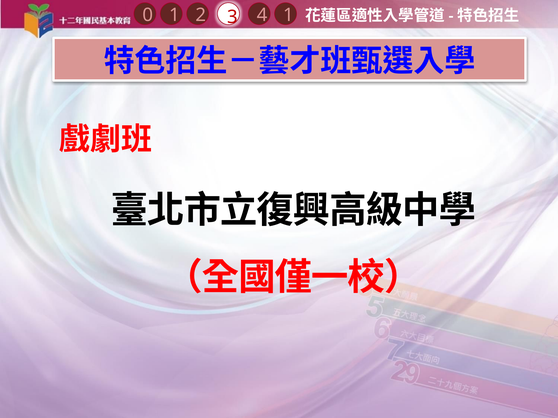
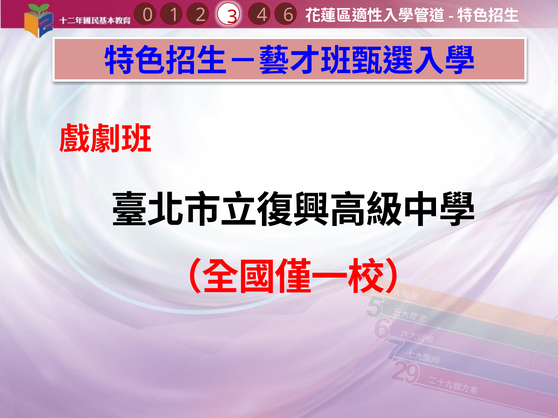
4 1: 1 -> 6
